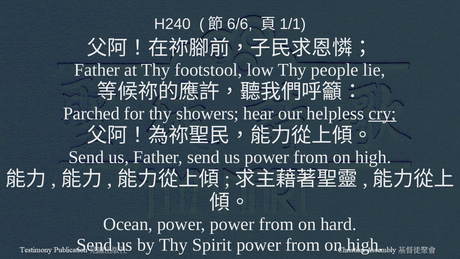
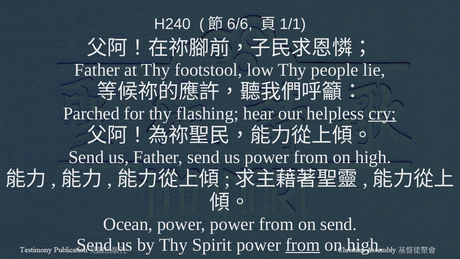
showers: showers -> flashing
on hard: hard -> send
from at (303, 245) underline: none -> present
